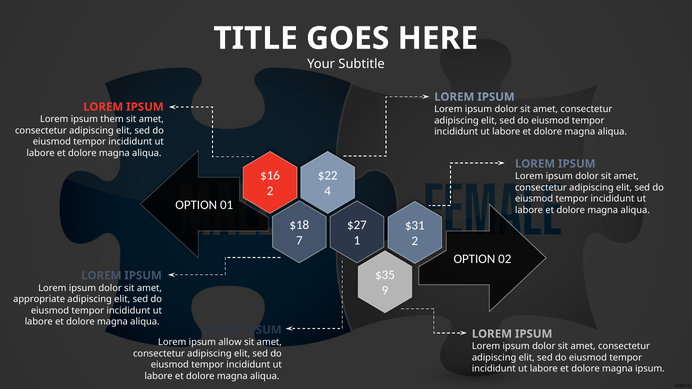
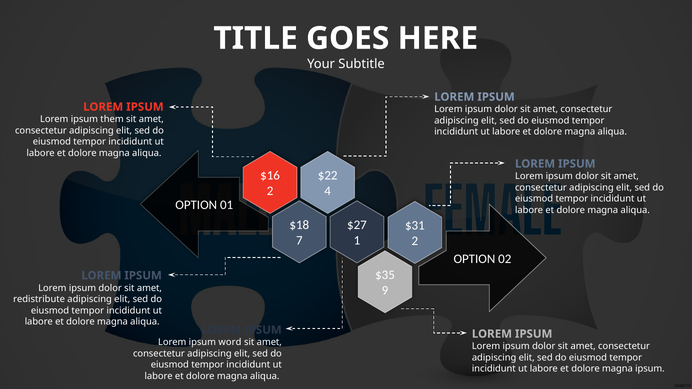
appropriate: appropriate -> redistribute
allow: allow -> word
